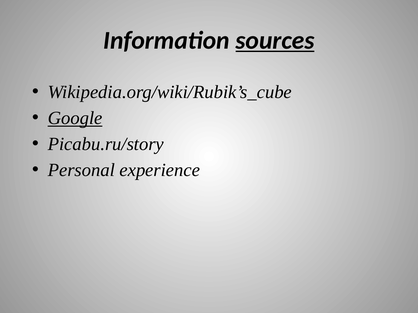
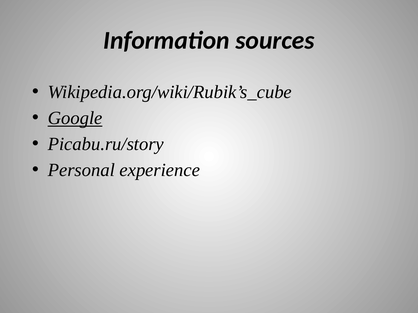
sources underline: present -> none
